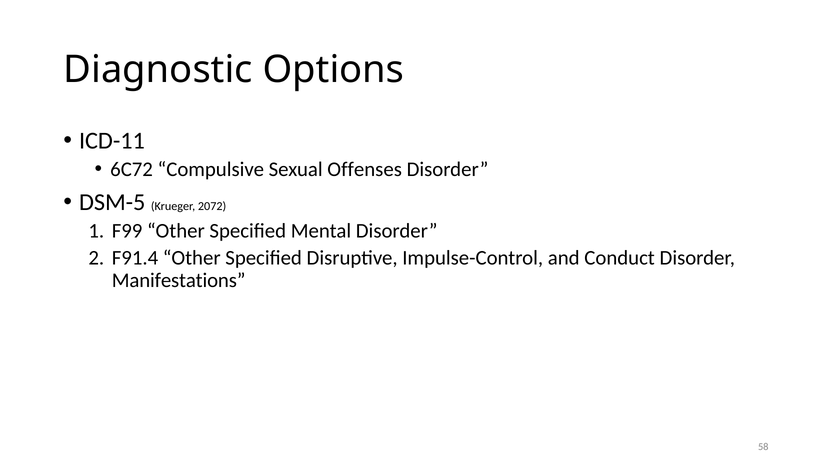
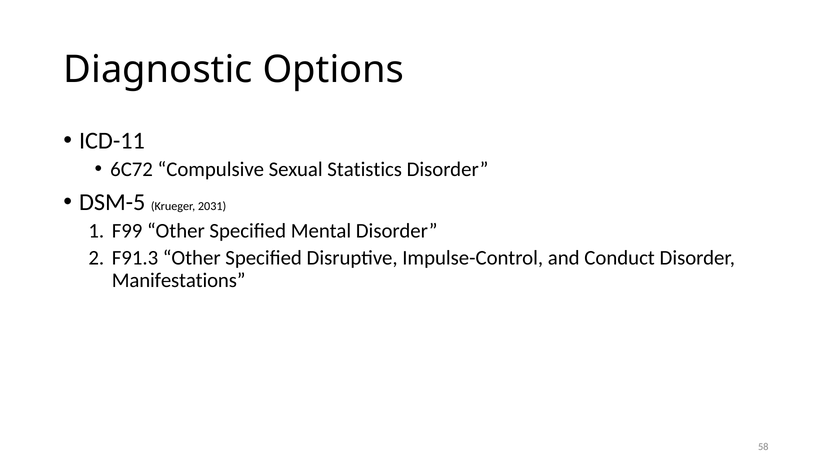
Offenses: Offenses -> Statistics
2072: 2072 -> 2031
F91.4: F91.4 -> F91.3
